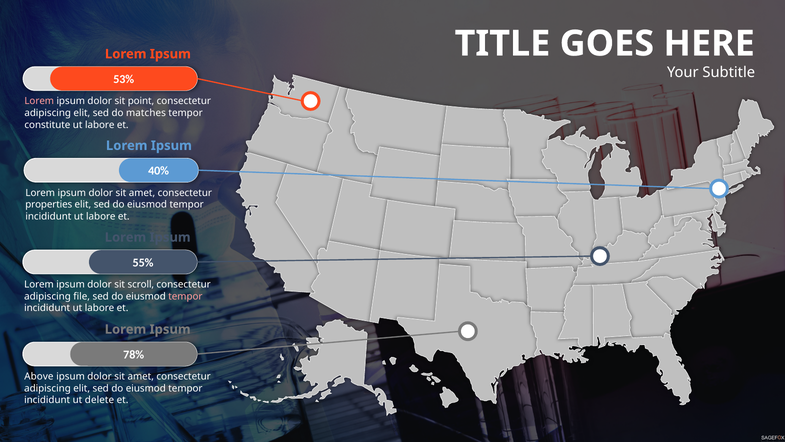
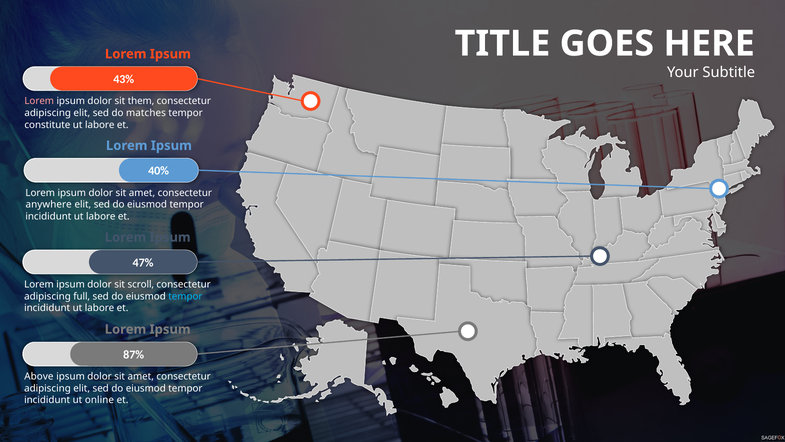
53%: 53% -> 43%
point: point -> them
properties: properties -> anywhere
55%: 55% -> 47%
file: file -> full
tempor at (185, 296) colour: pink -> light blue
78%: 78% -> 87%
delete: delete -> online
